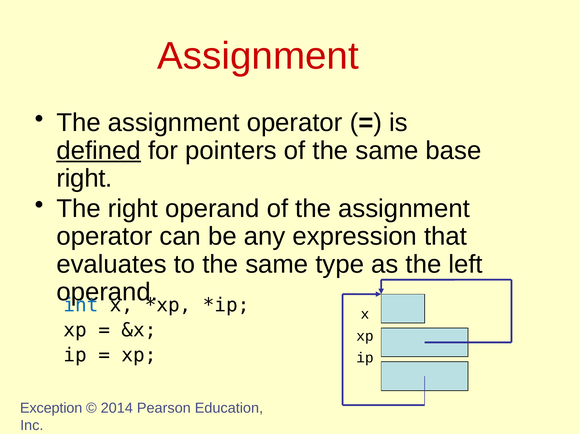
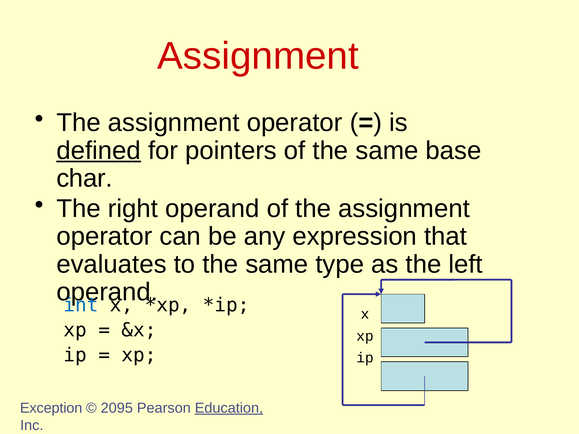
right at (84, 178): right -> char
2014: 2014 -> 2095
Education underline: none -> present
